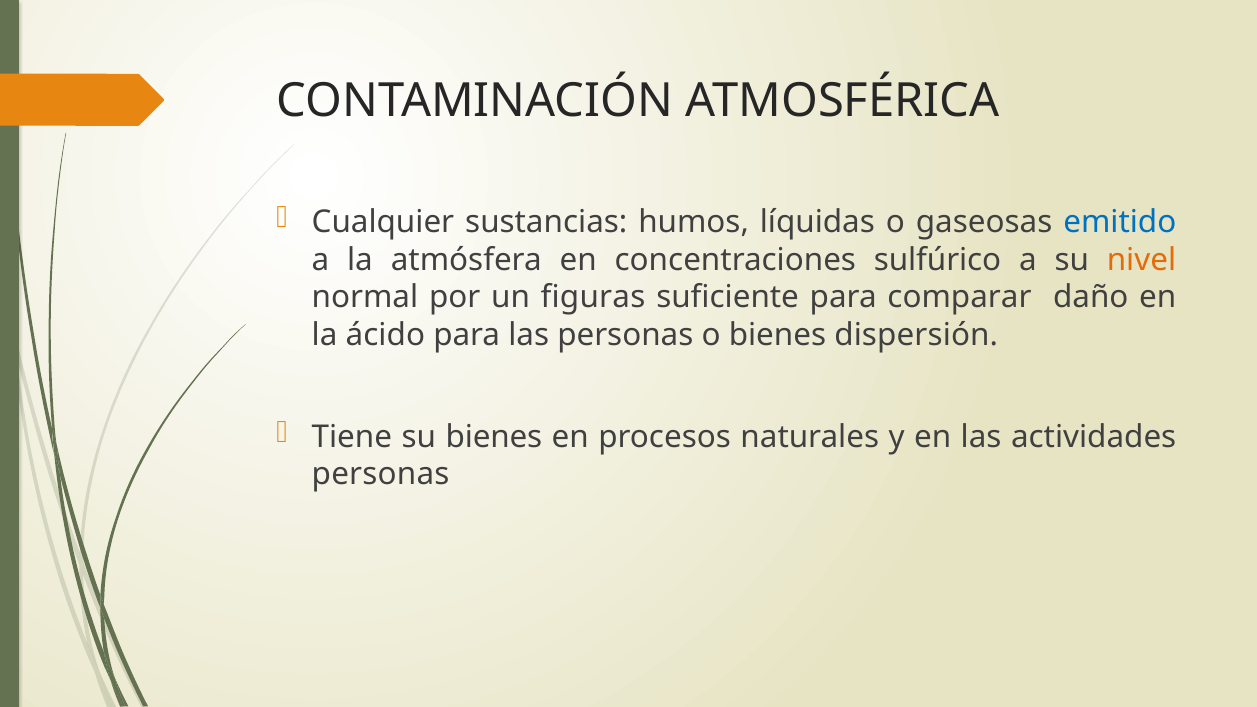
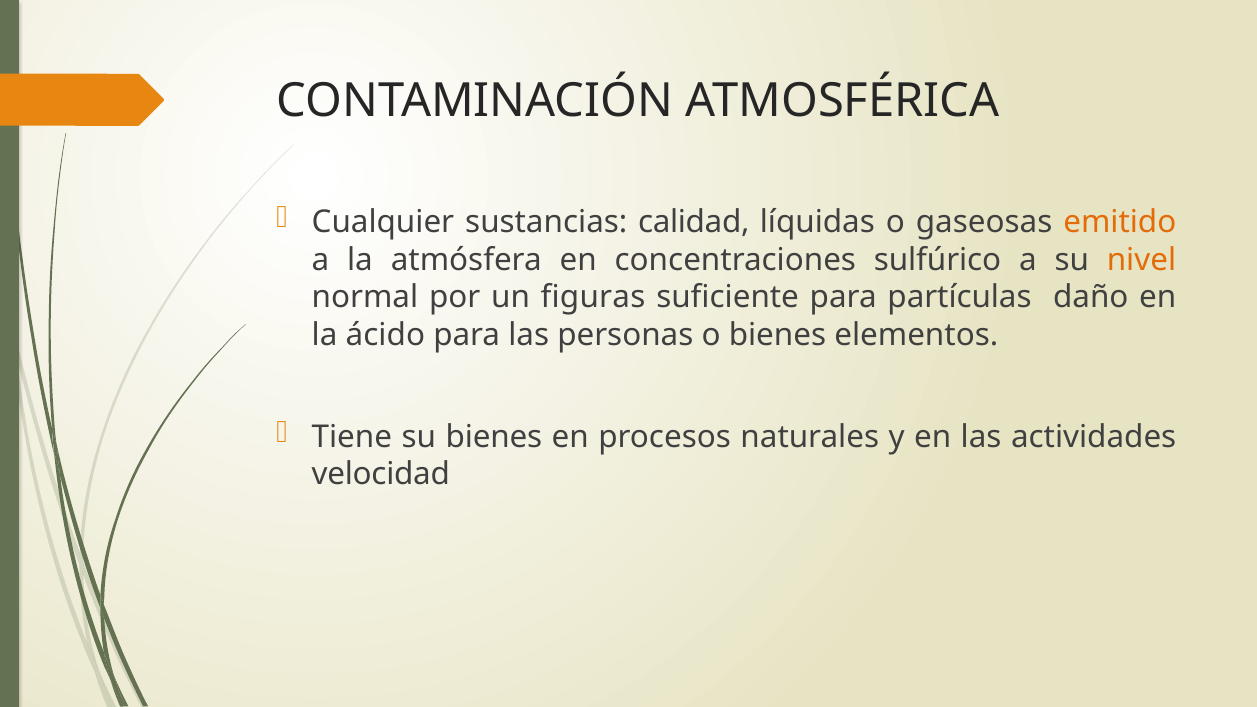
humos: humos -> calidad
emitido colour: blue -> orange
comparar: comparar -> partículas
dispersión: dispersión -> elementos
personas at (381, 475): personas -> velocidad
